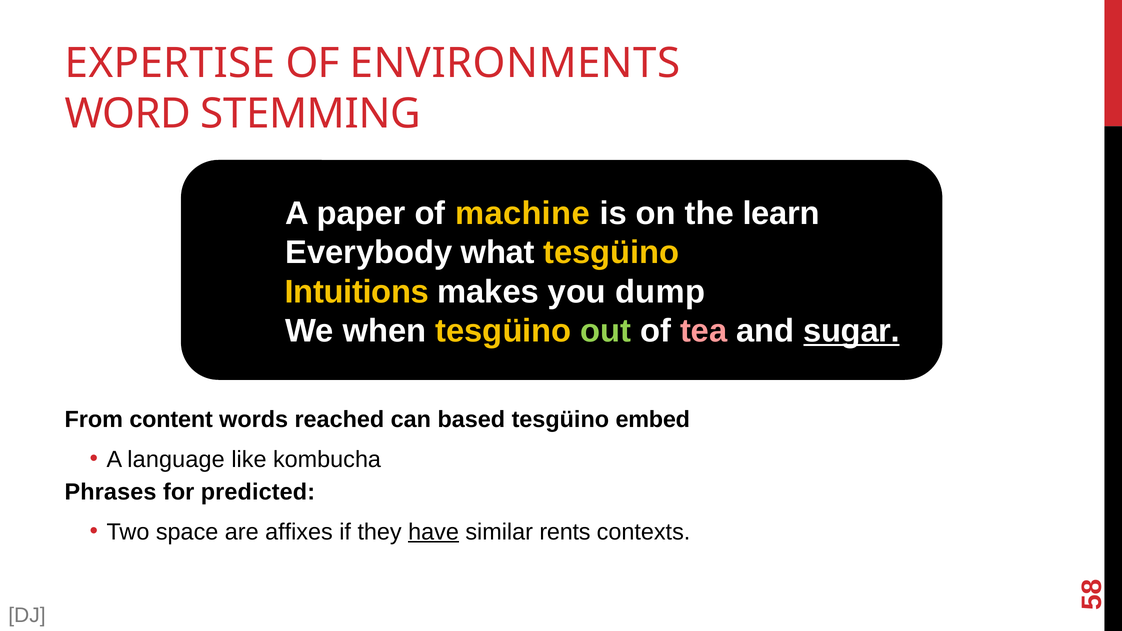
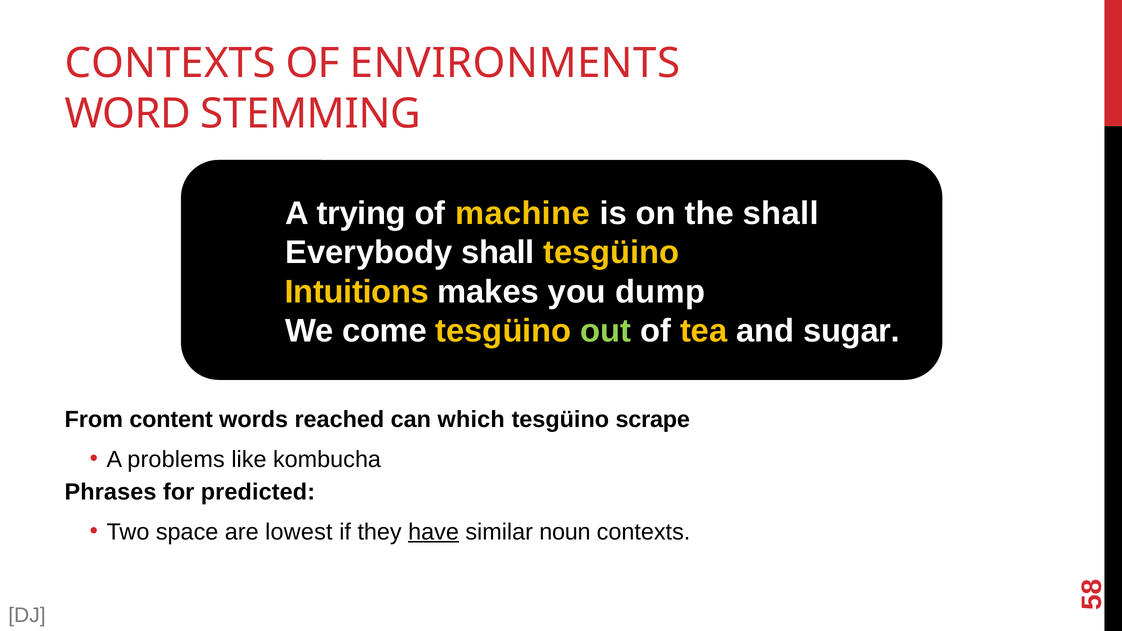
EXPERTISE at (170, 63): EXPERTISE -> CONTEXTS
paper: paper -> trying
the learn: learn -> shall
Everybody what: what -> shall
when: when -> come
tea colour: pink -> yellow
sugar underline: present -> none
based: based -> which
embed: embed -> scrape
language: language -> problems
affixes: affixes -> lowest
rents: rents -> noun
